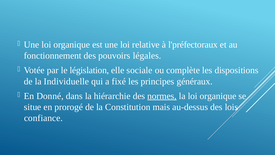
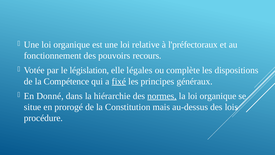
légales: légales -> recours
sociale: sociale -> légales
Individuelle: Individuelle -> Compétence
fixé underline: none -> present
confiance: confiance -> procédure
